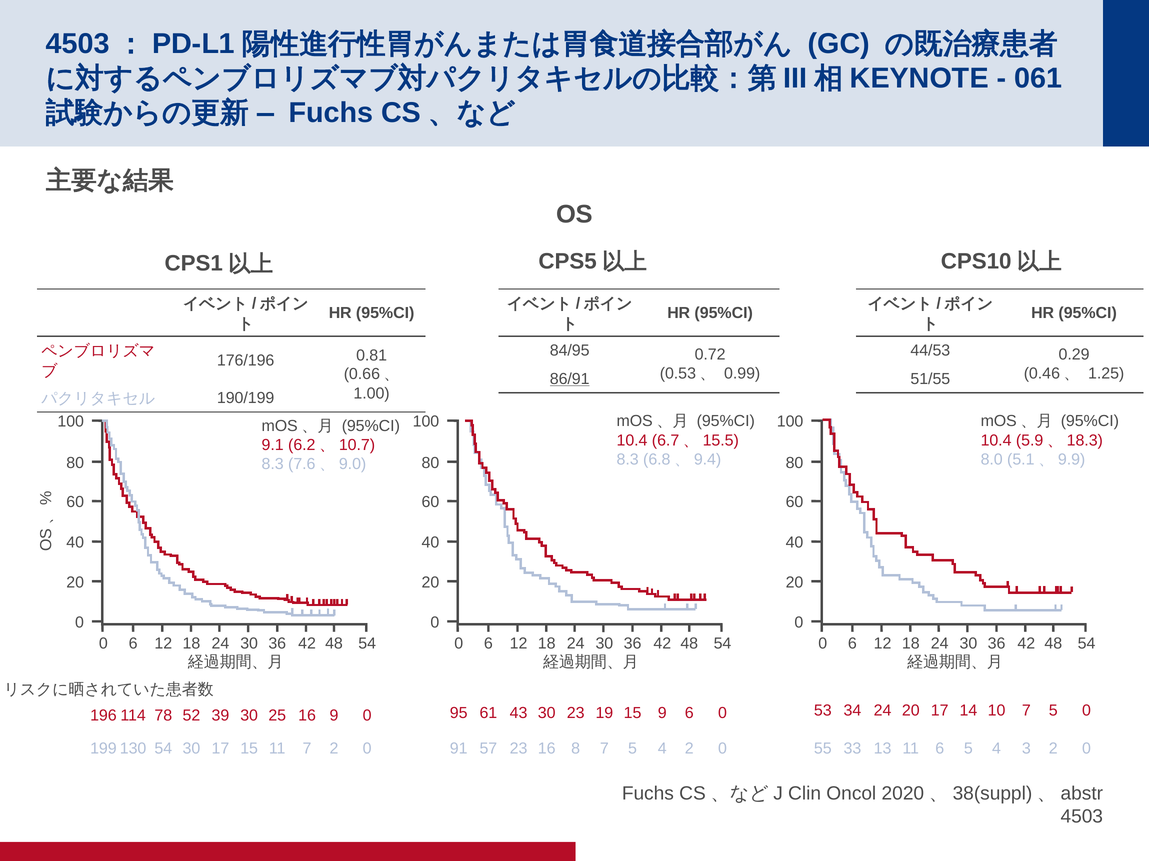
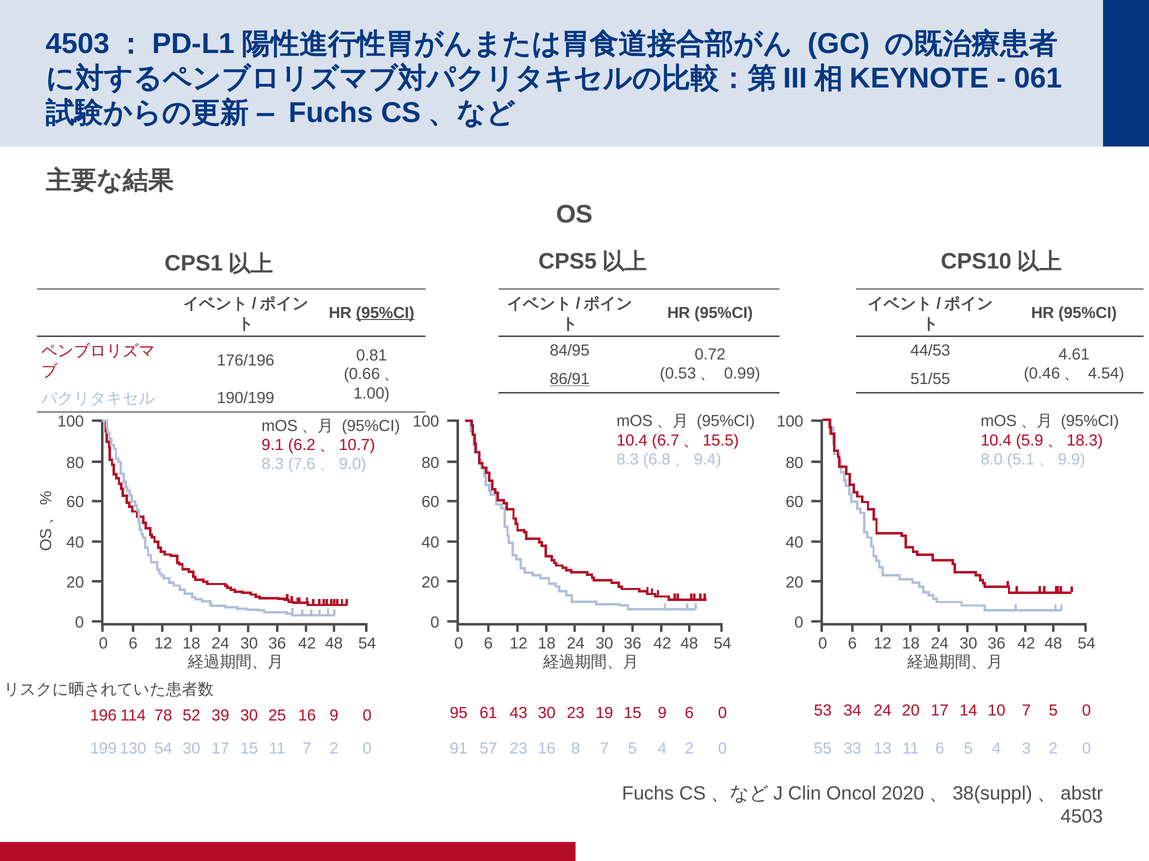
95%CI at (385, 313) underline: none -> present
0.29: 0.29 -> 4.61
1.25: 1.25 -> 4.54
